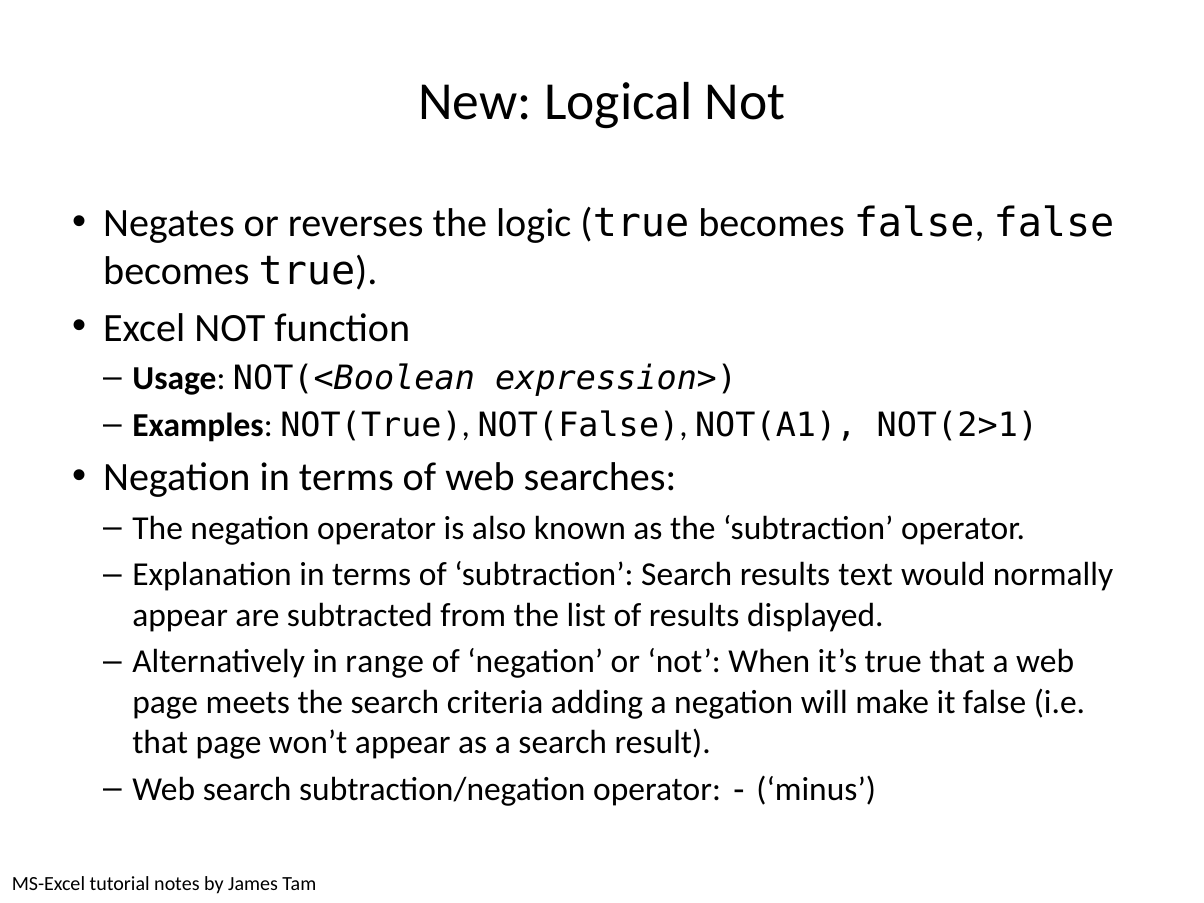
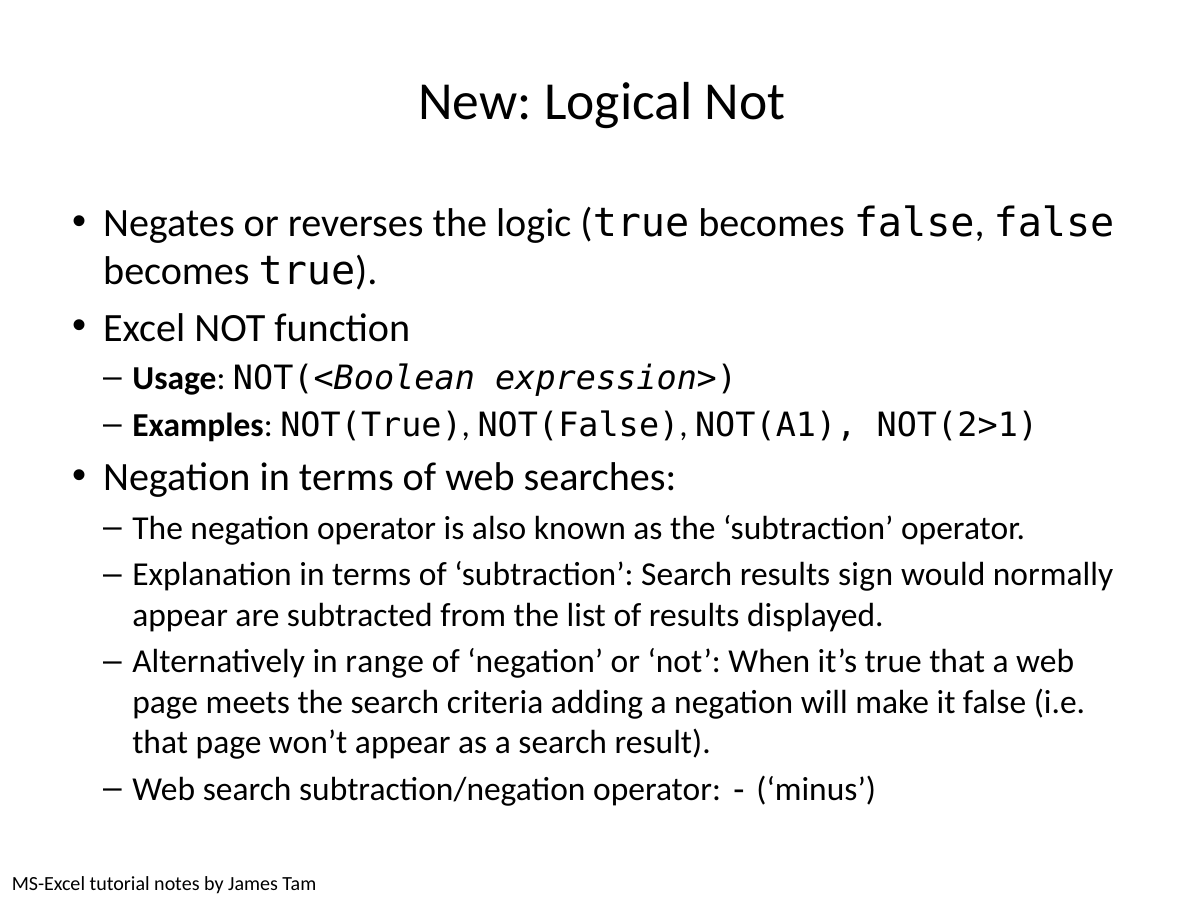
text: text -> sign
